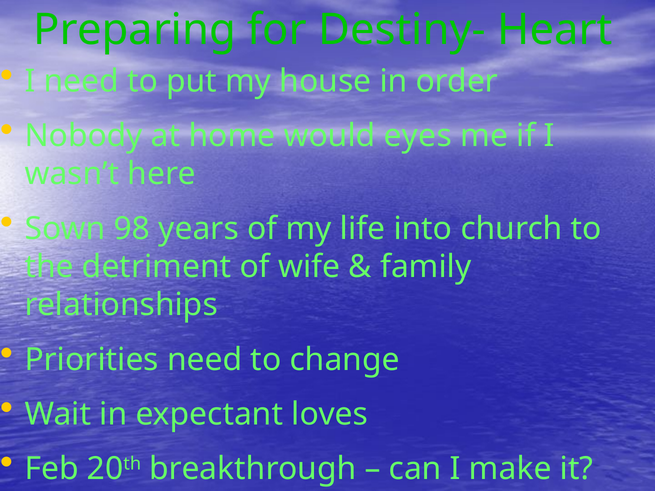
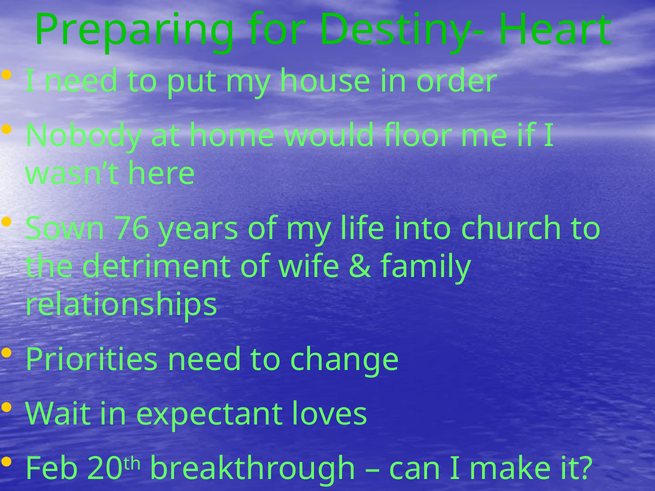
eyes: eyes -> floor
98: 98 -> 76
